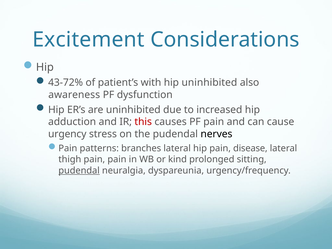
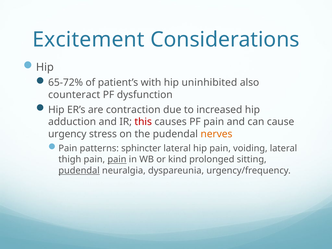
43-72%: 43-72% -> 65-72%
awareness: awareness -> counteract
are uninhibited: uninhibited -> contraction
nerves colour: black -> orange
branches: branches -> sphincter
disease: disease -> voiding
pain at (117, 159) underline: none -> present
